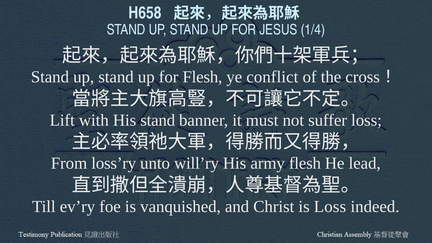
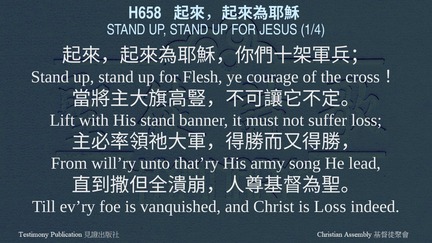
conflict: conflict -> courage
loss’ry: loss’ry -> will’ry
will’ry: will’ry -> that’ry
army flesh: flesh -> song
